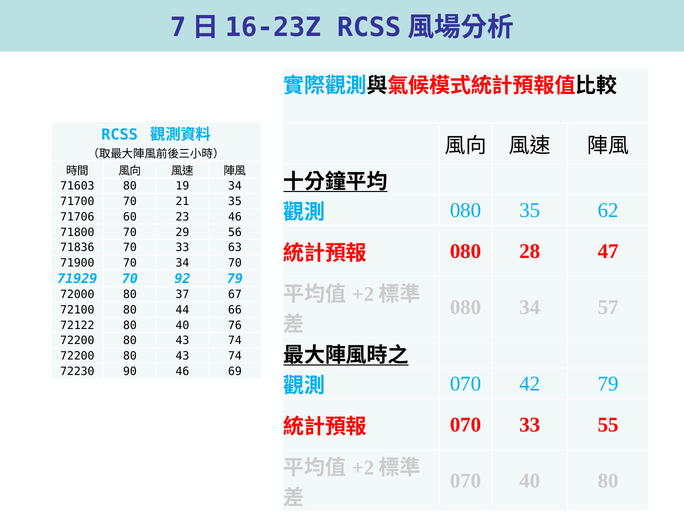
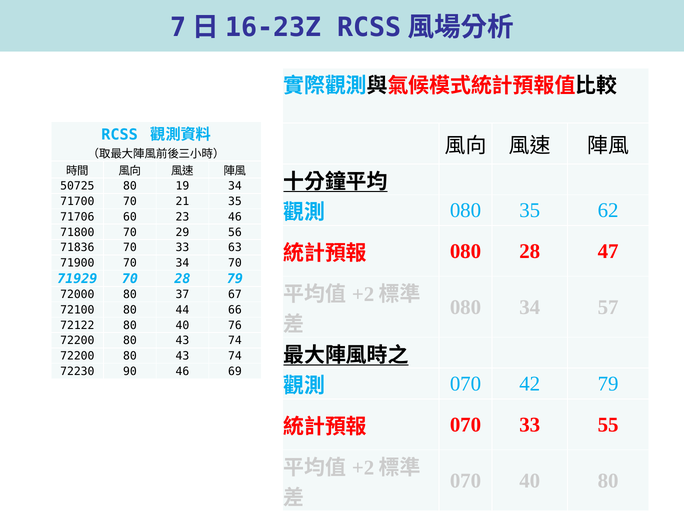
71603: 71603 -> 50725
70 92: 92 -> 28
